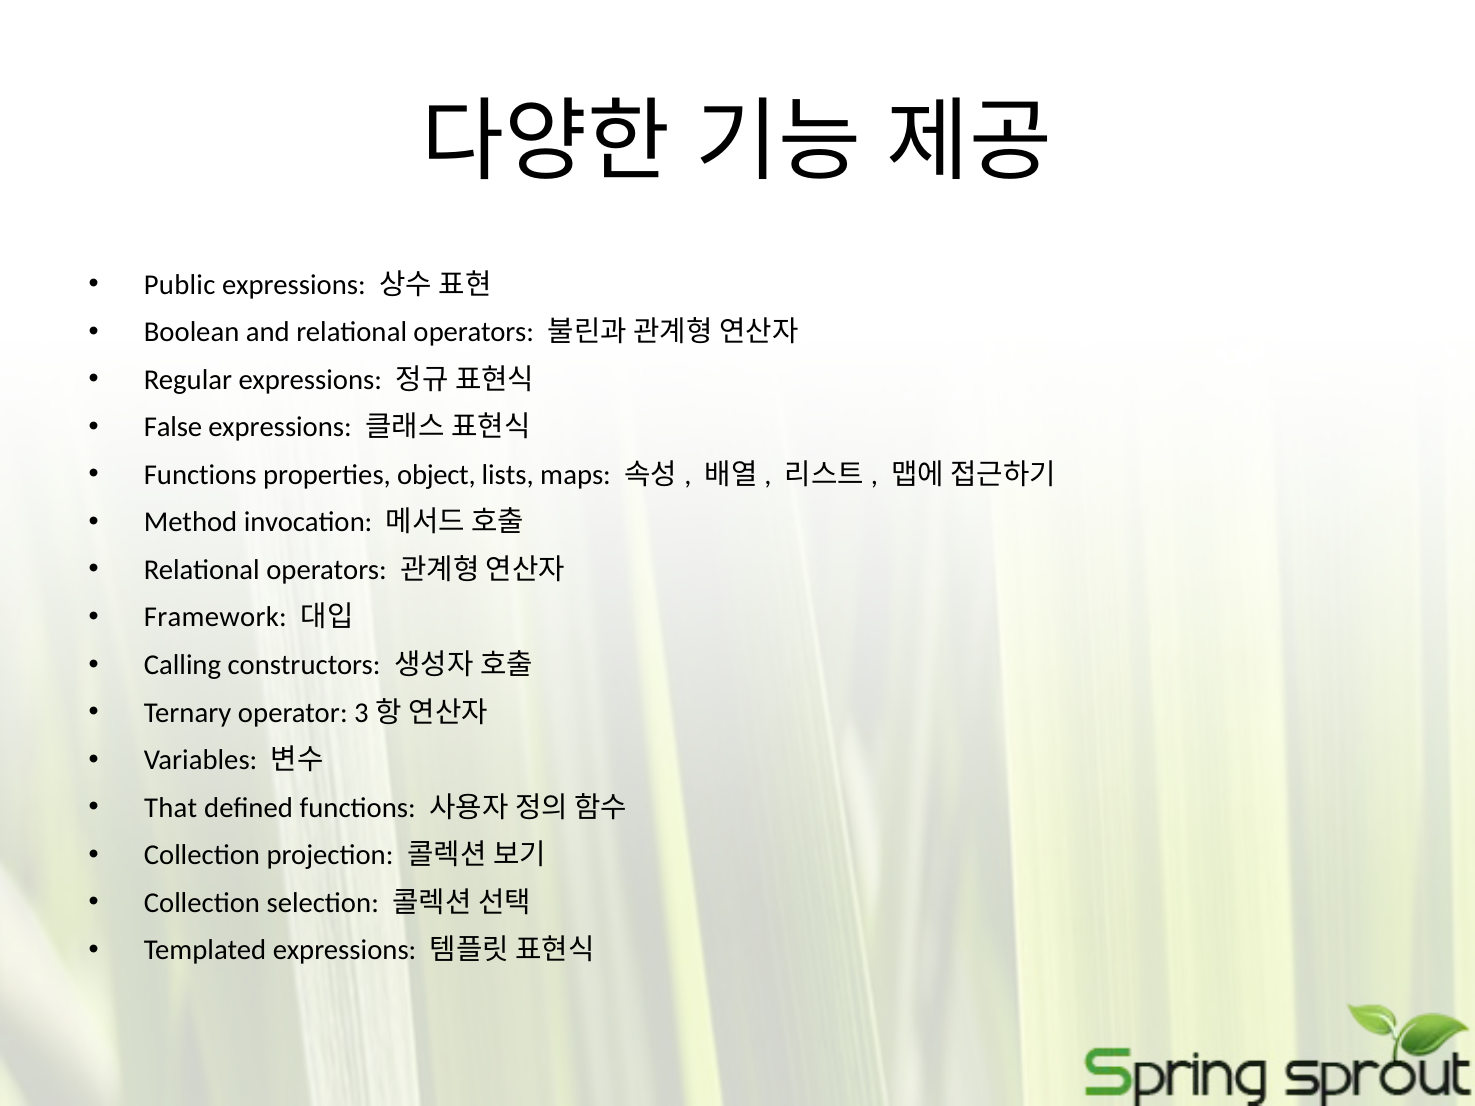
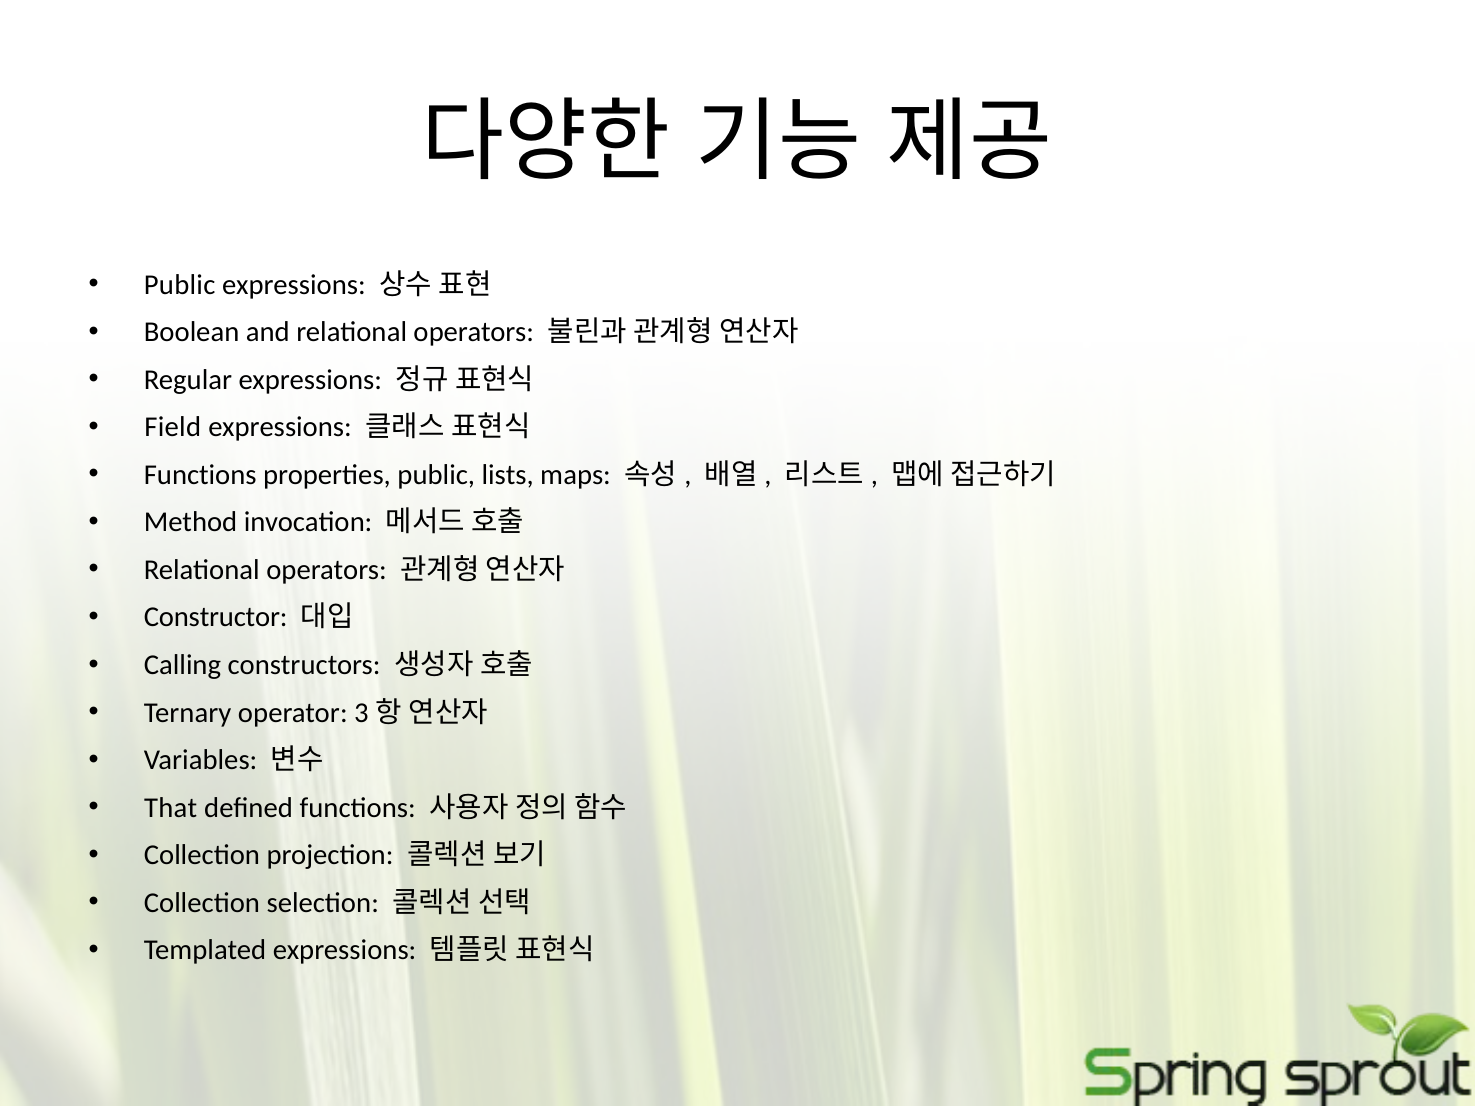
False: False -> Field
properties object: object -> public
Framework: Framework -> Constructor
